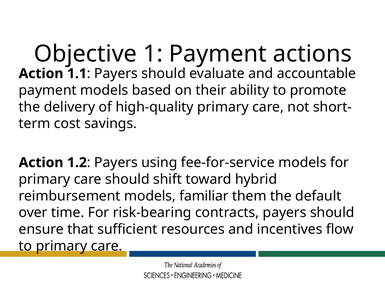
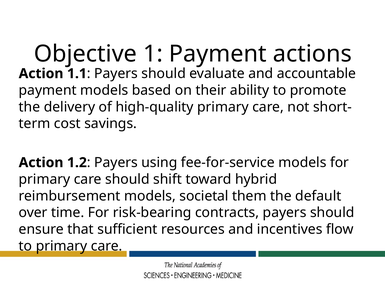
familiar: familiar -> societal
